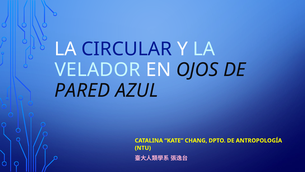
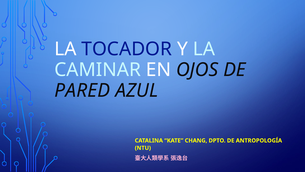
CIRCULAR: CIRCULAR -> TOCADOR
VELADOR: VELADOR -> CAMINAR
